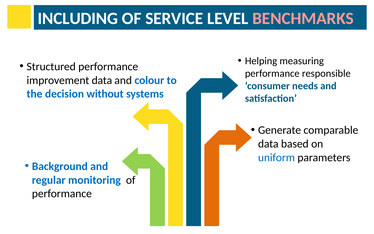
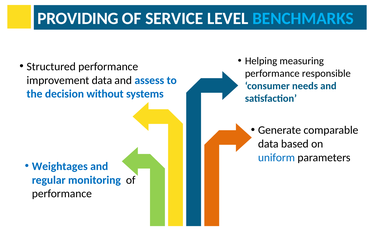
INCLUDING: INCLUDING -> PROVIDING
BENCHMARKS colour: pink -> light blue
colour: colour -> assess
Background: Background -> Weightages
